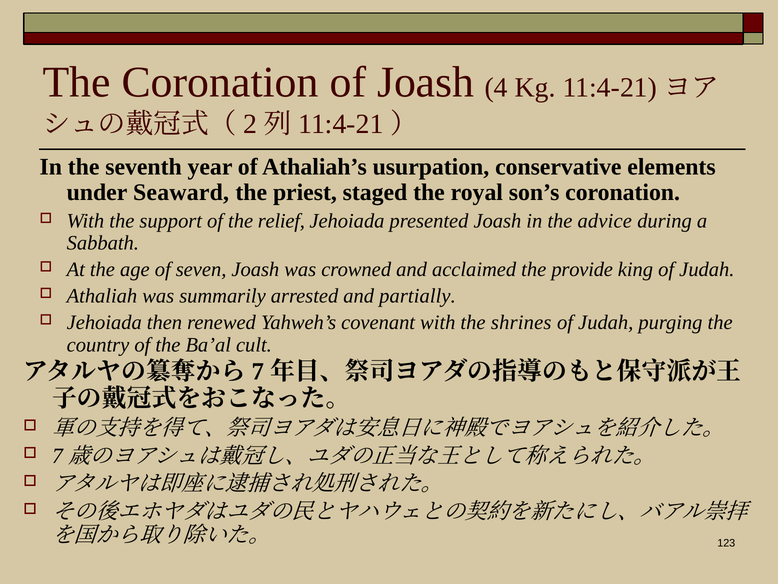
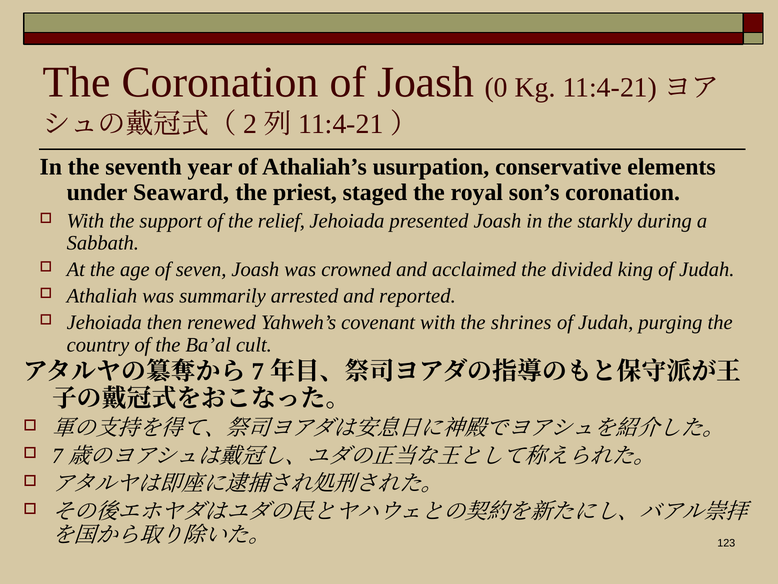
4: 4 -> 0
advice: advice -> starkly
provide: provide -> divided
partially: partially -> reported
